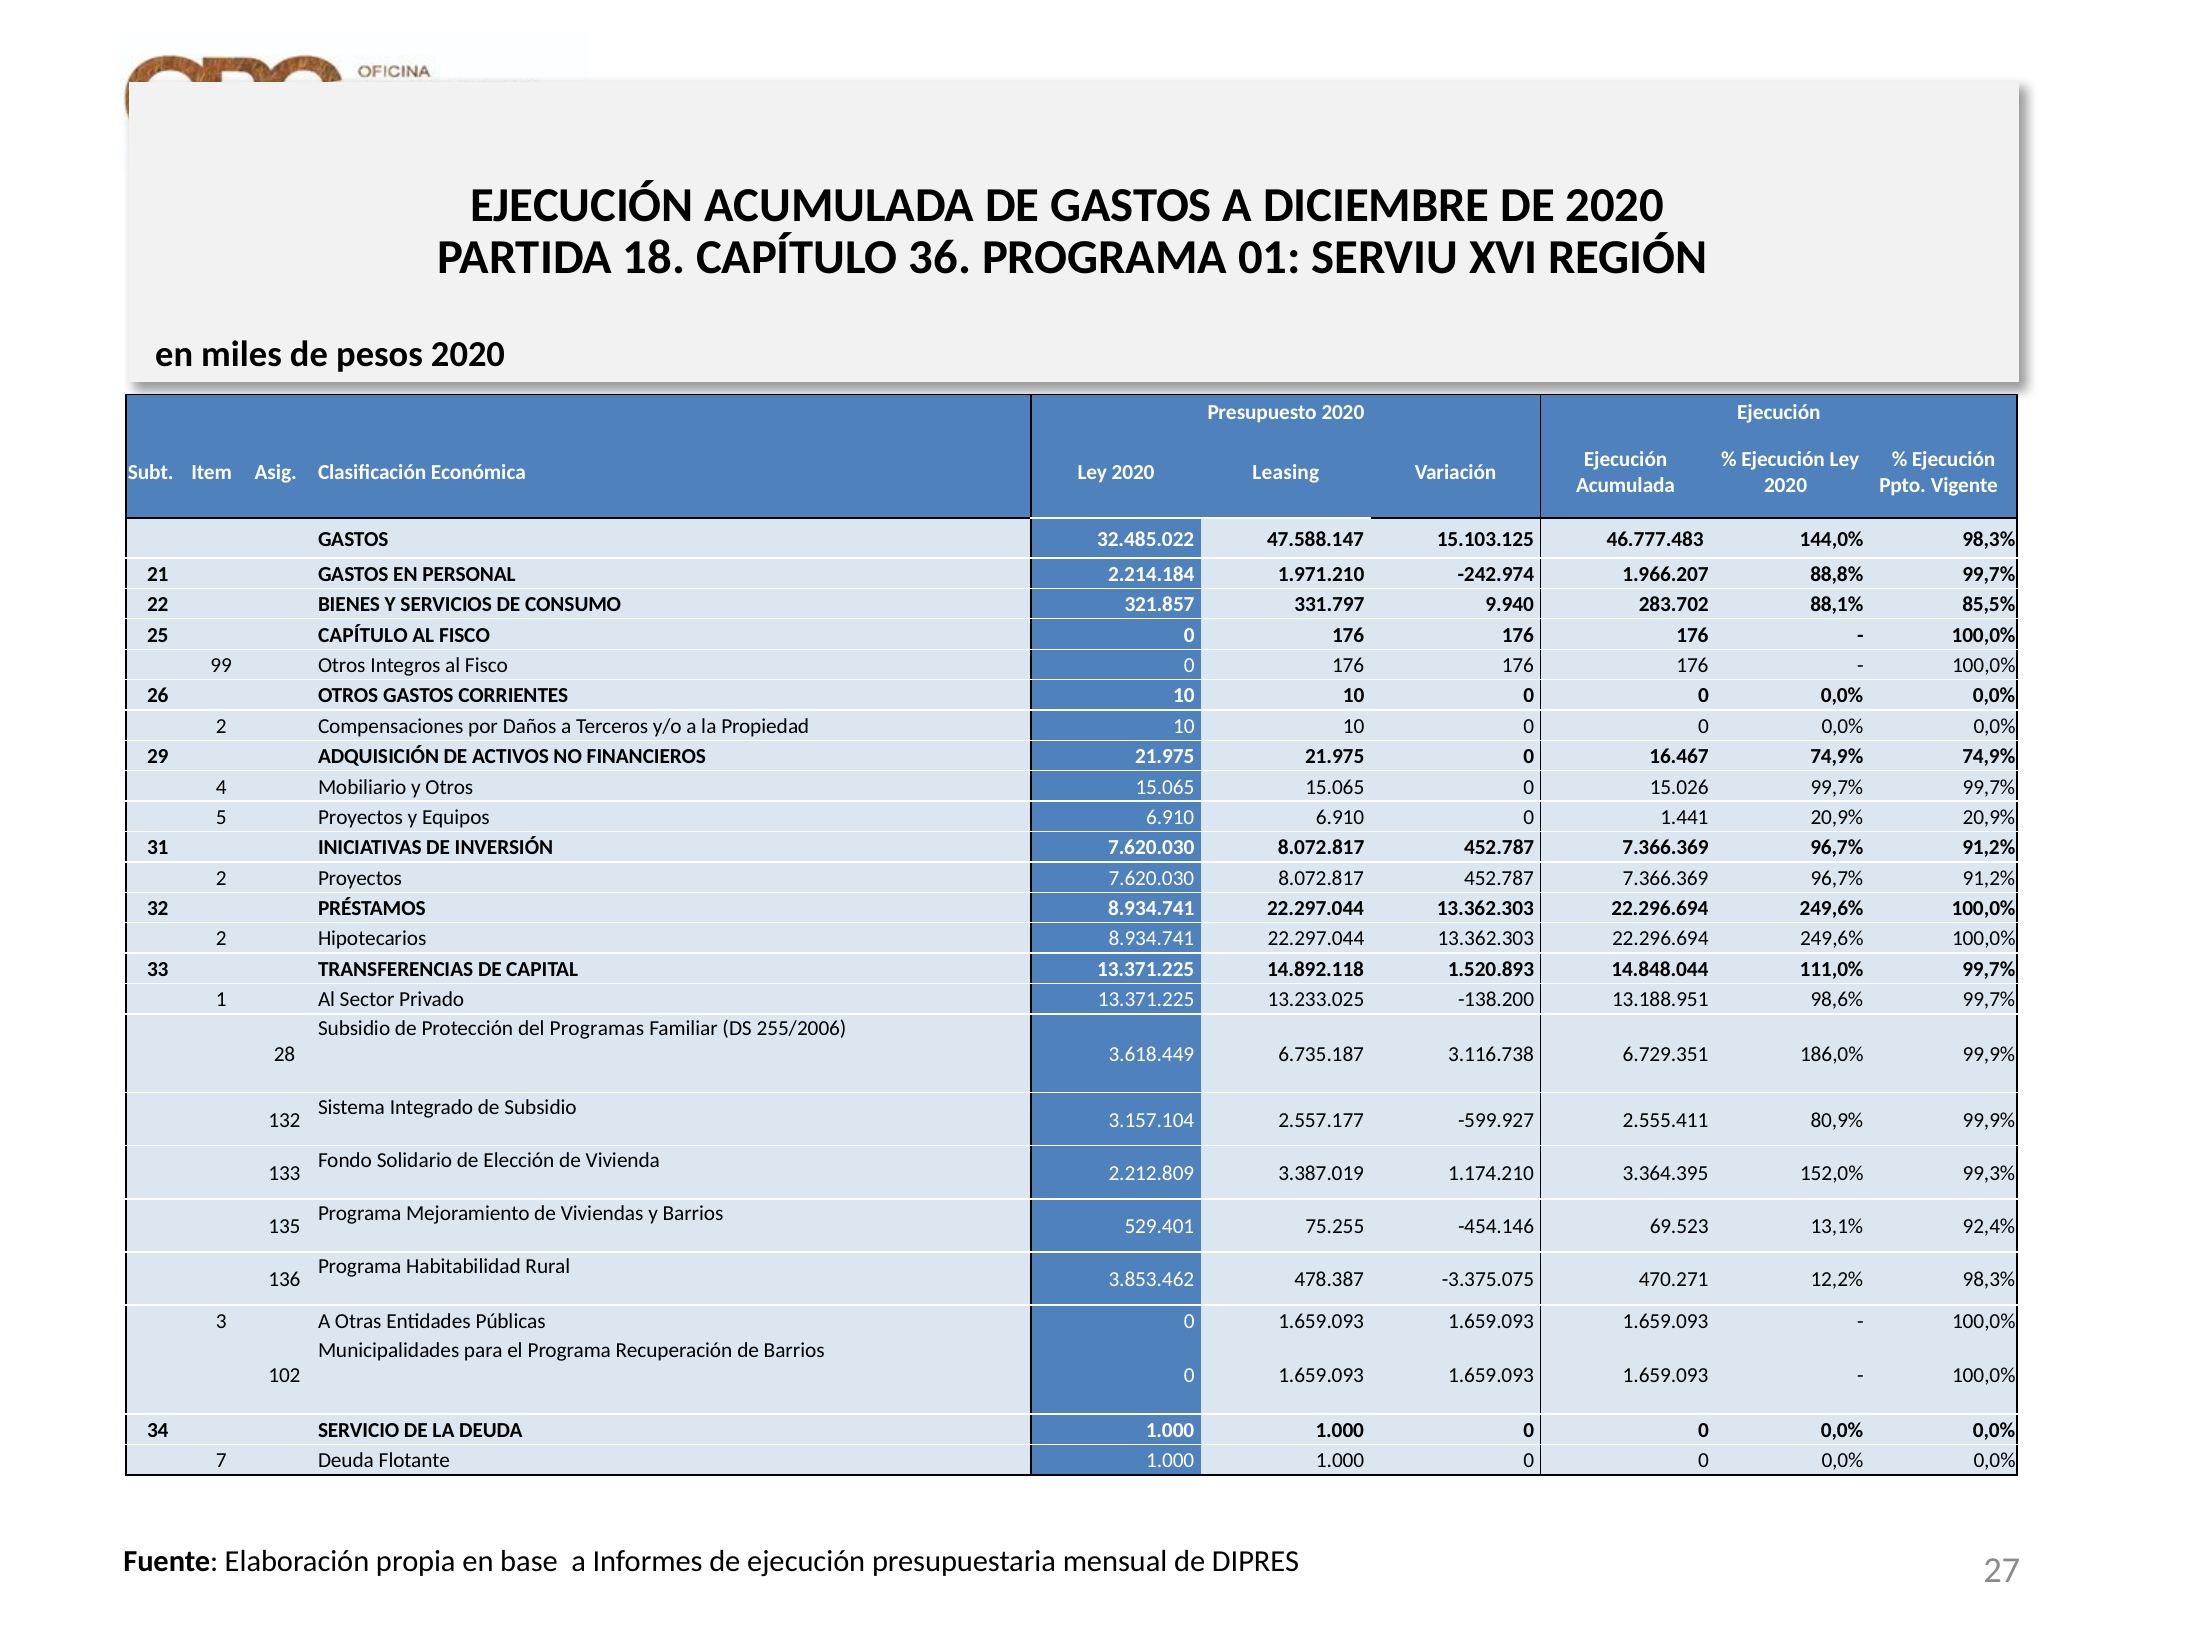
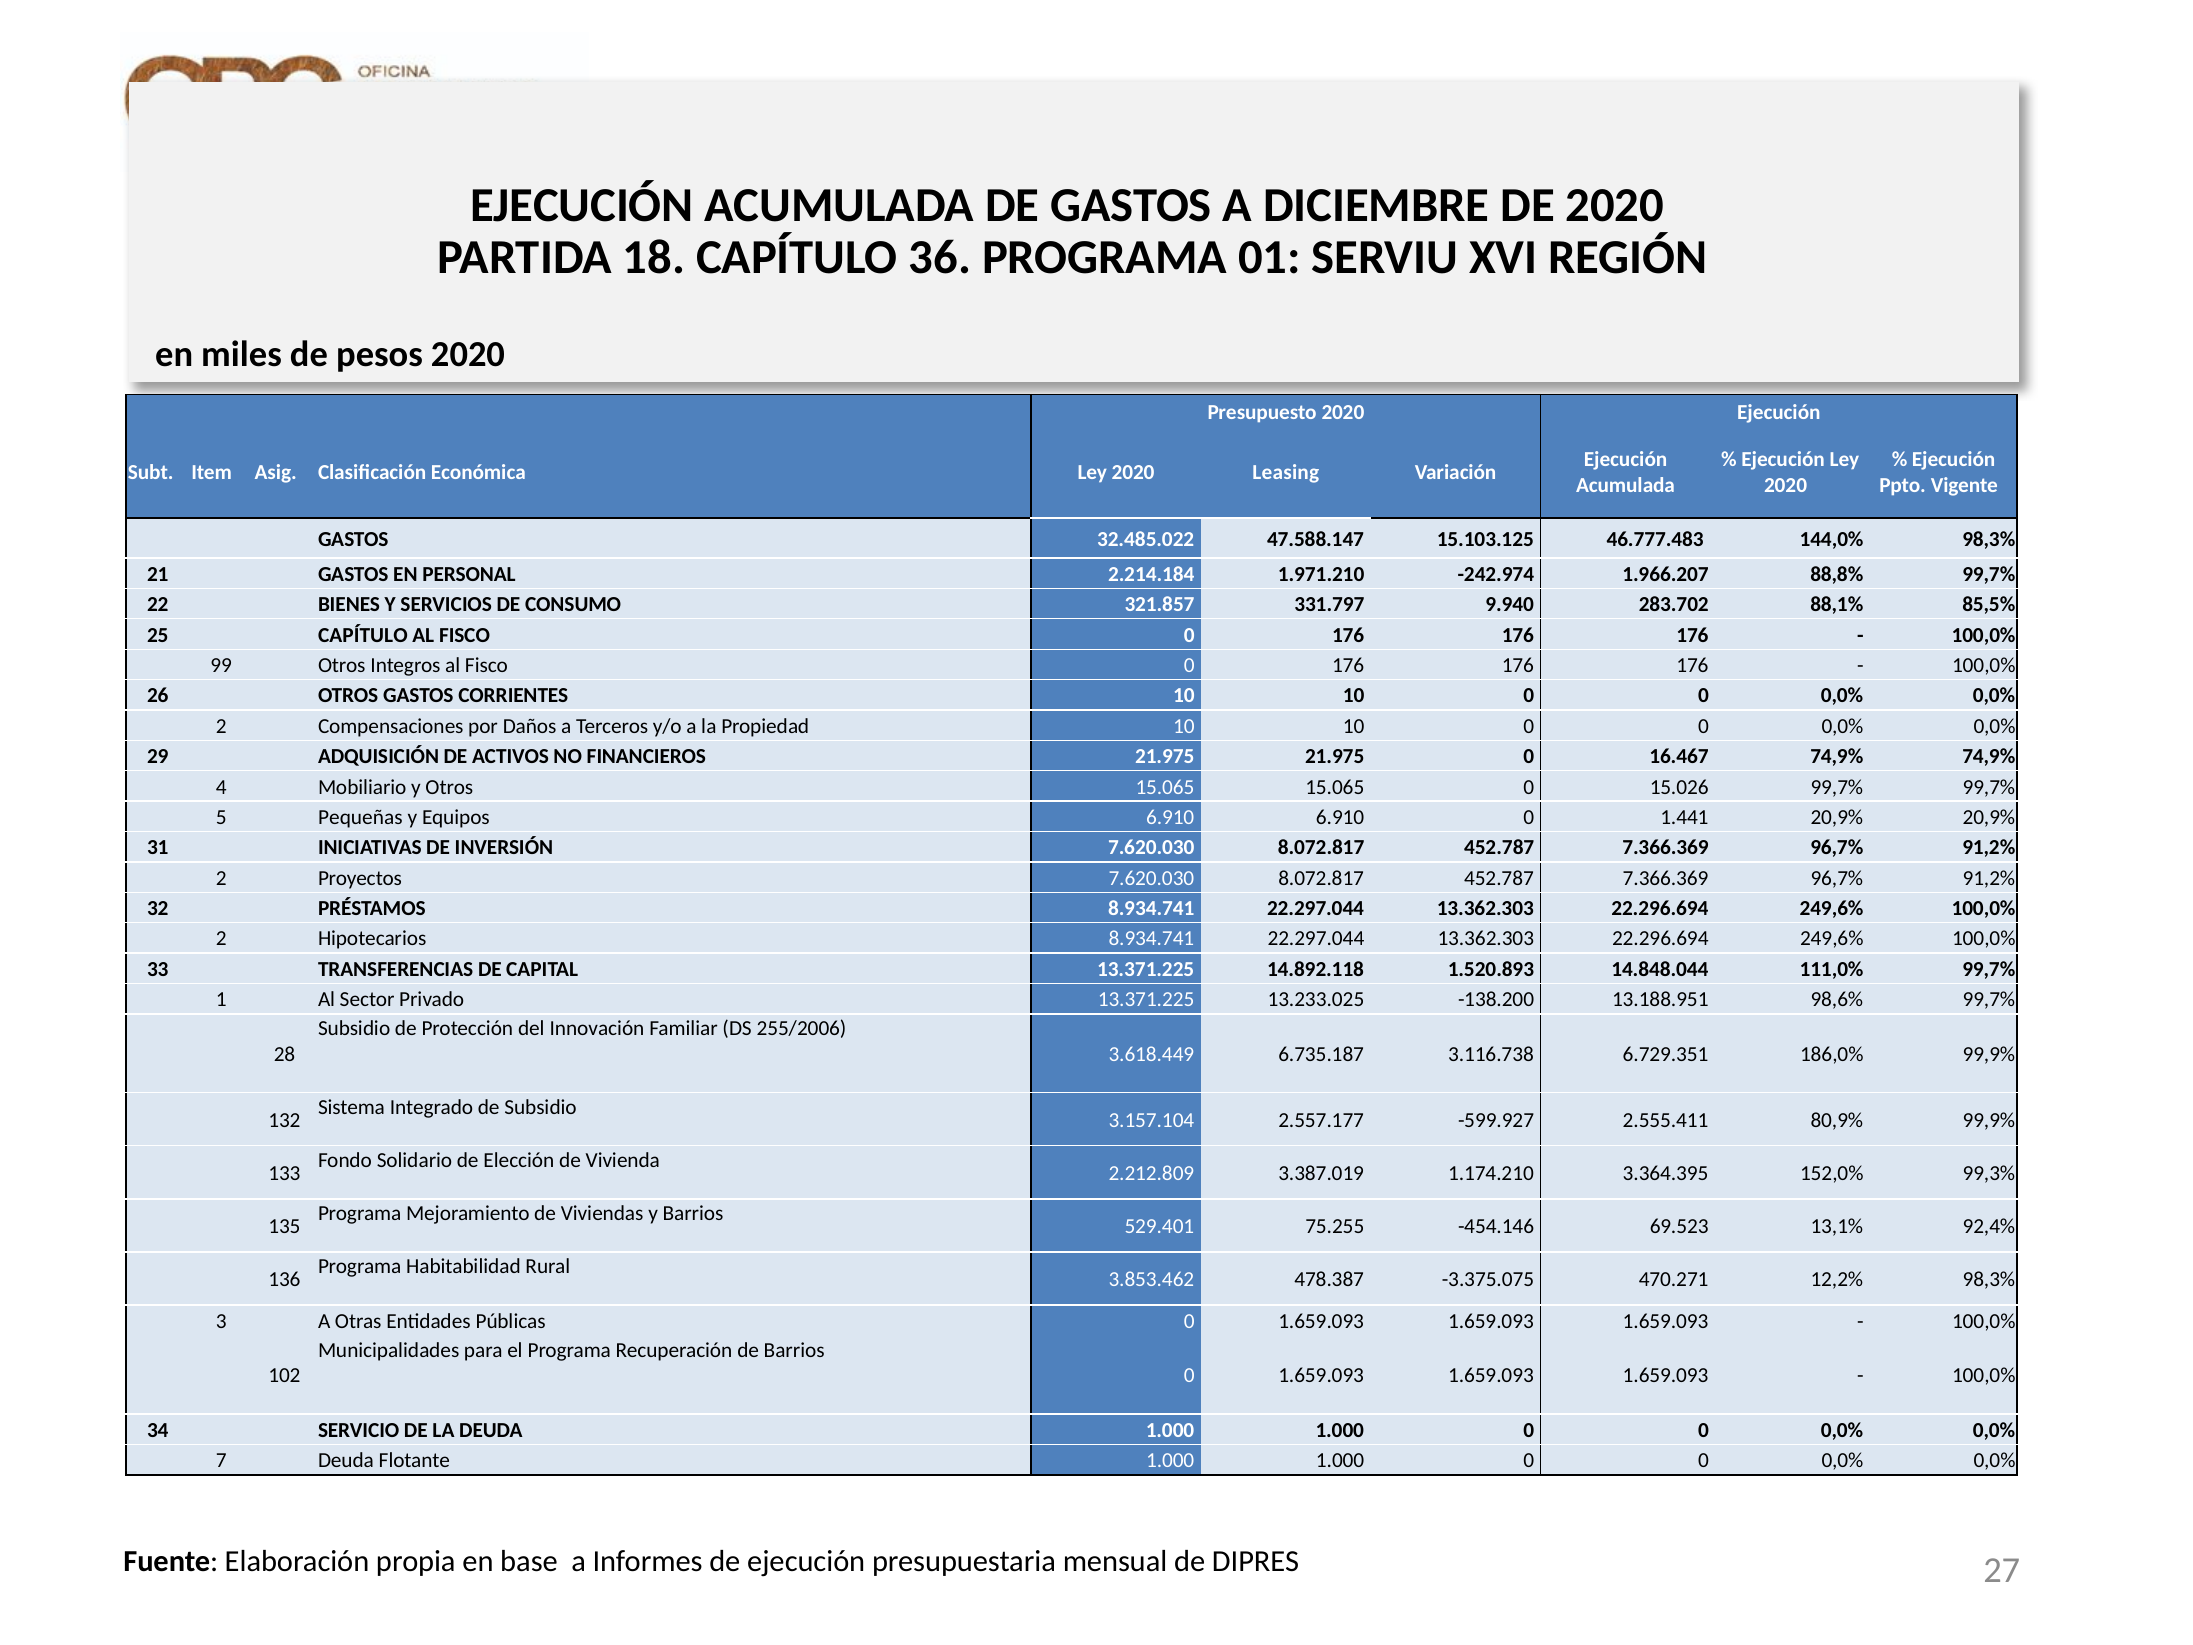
5 Proyectos: Proyectos -> Pequeñas
Programas: Programas -> Innovación
